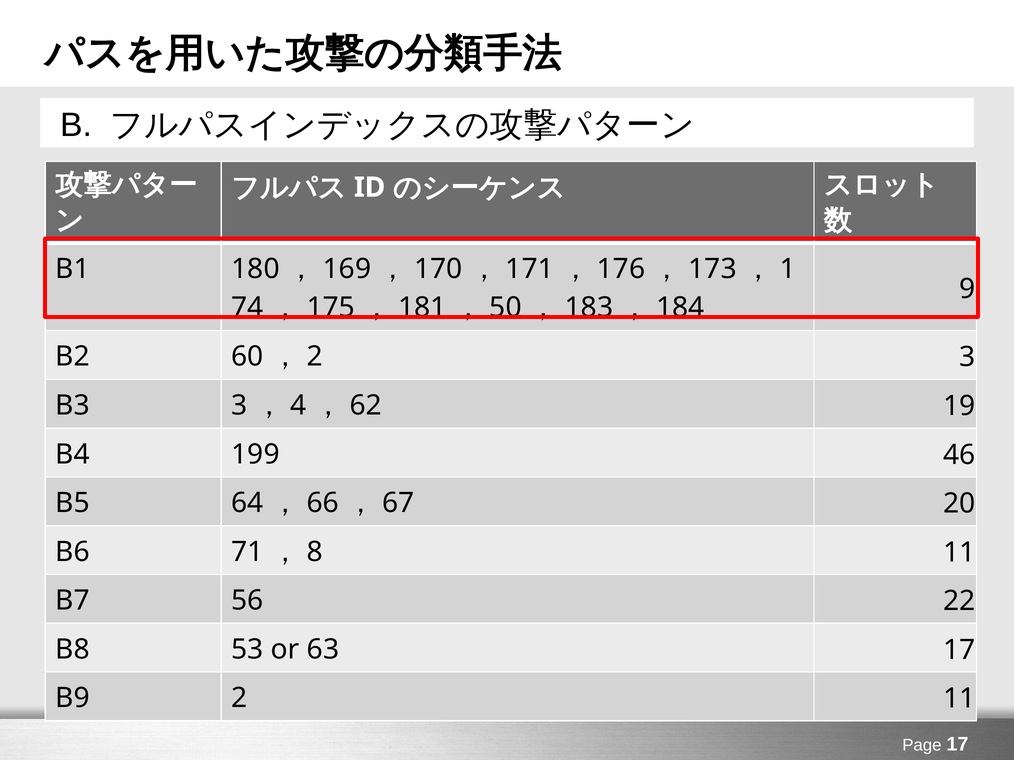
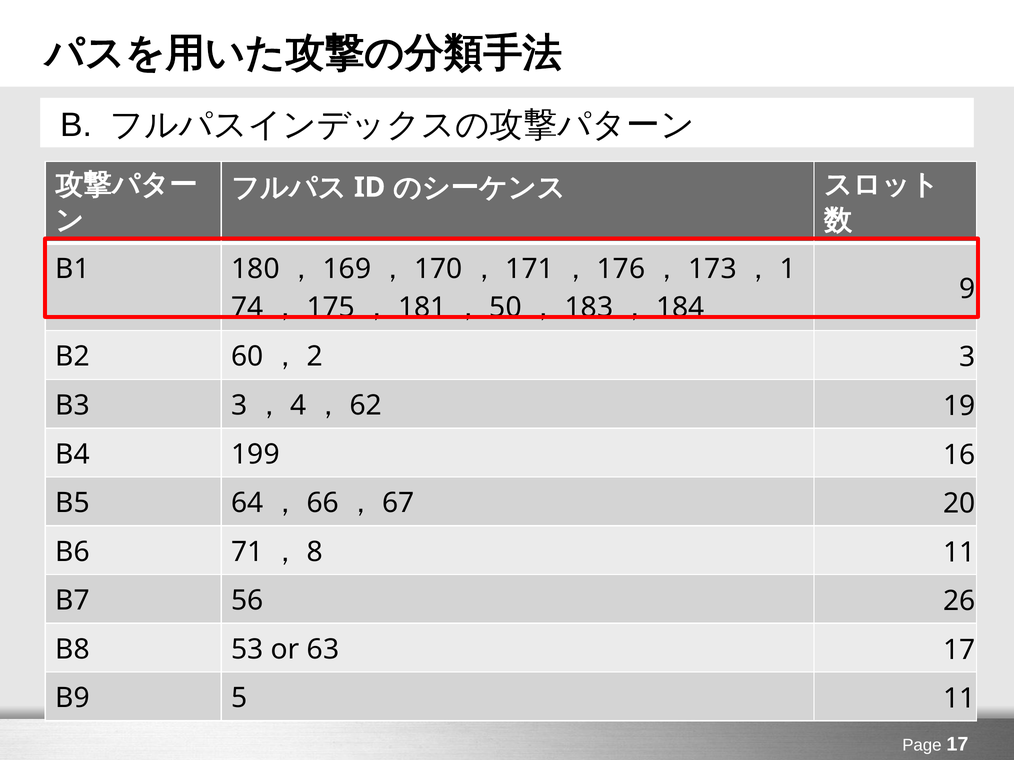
46: 46 -> 16
22: 22 -> 26
B9 2: 2 -> 5
